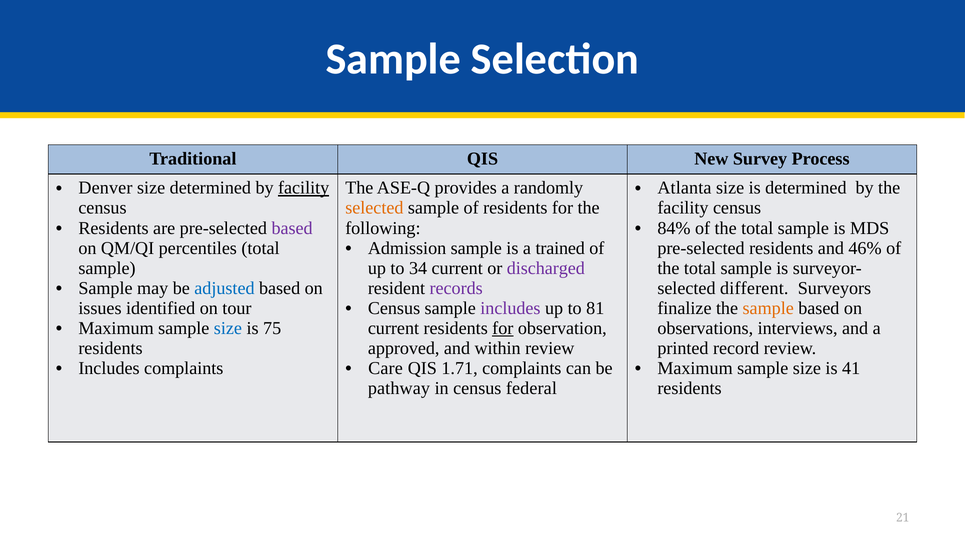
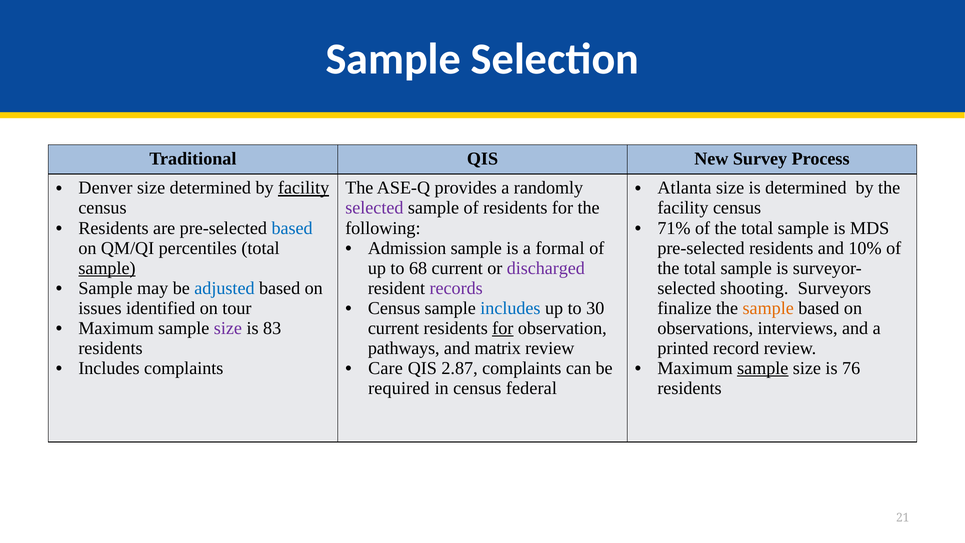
selected at (374, 208) colour: orange -> purple
based at (292, 228) colour: purple -> blue
84%: 84% -> 71%
46%: 46% -> 10%
trained: trained -> formal
sample at (107, 268) underline: none -> present
34: 34 -> 68
different: different -> shooting
includes at (510, 308) colour: purple -> blue
81: 81 -> 30
size at (228, 328) colour: blue -> purple
75: 75 -> 83
approved: approved -> pathways
within: within -> matrix
1.71: 1.71 -> 2.87
sample at (763, 368) underline: none -> present
41: 41 -> 76
pathway: pathway -> required
